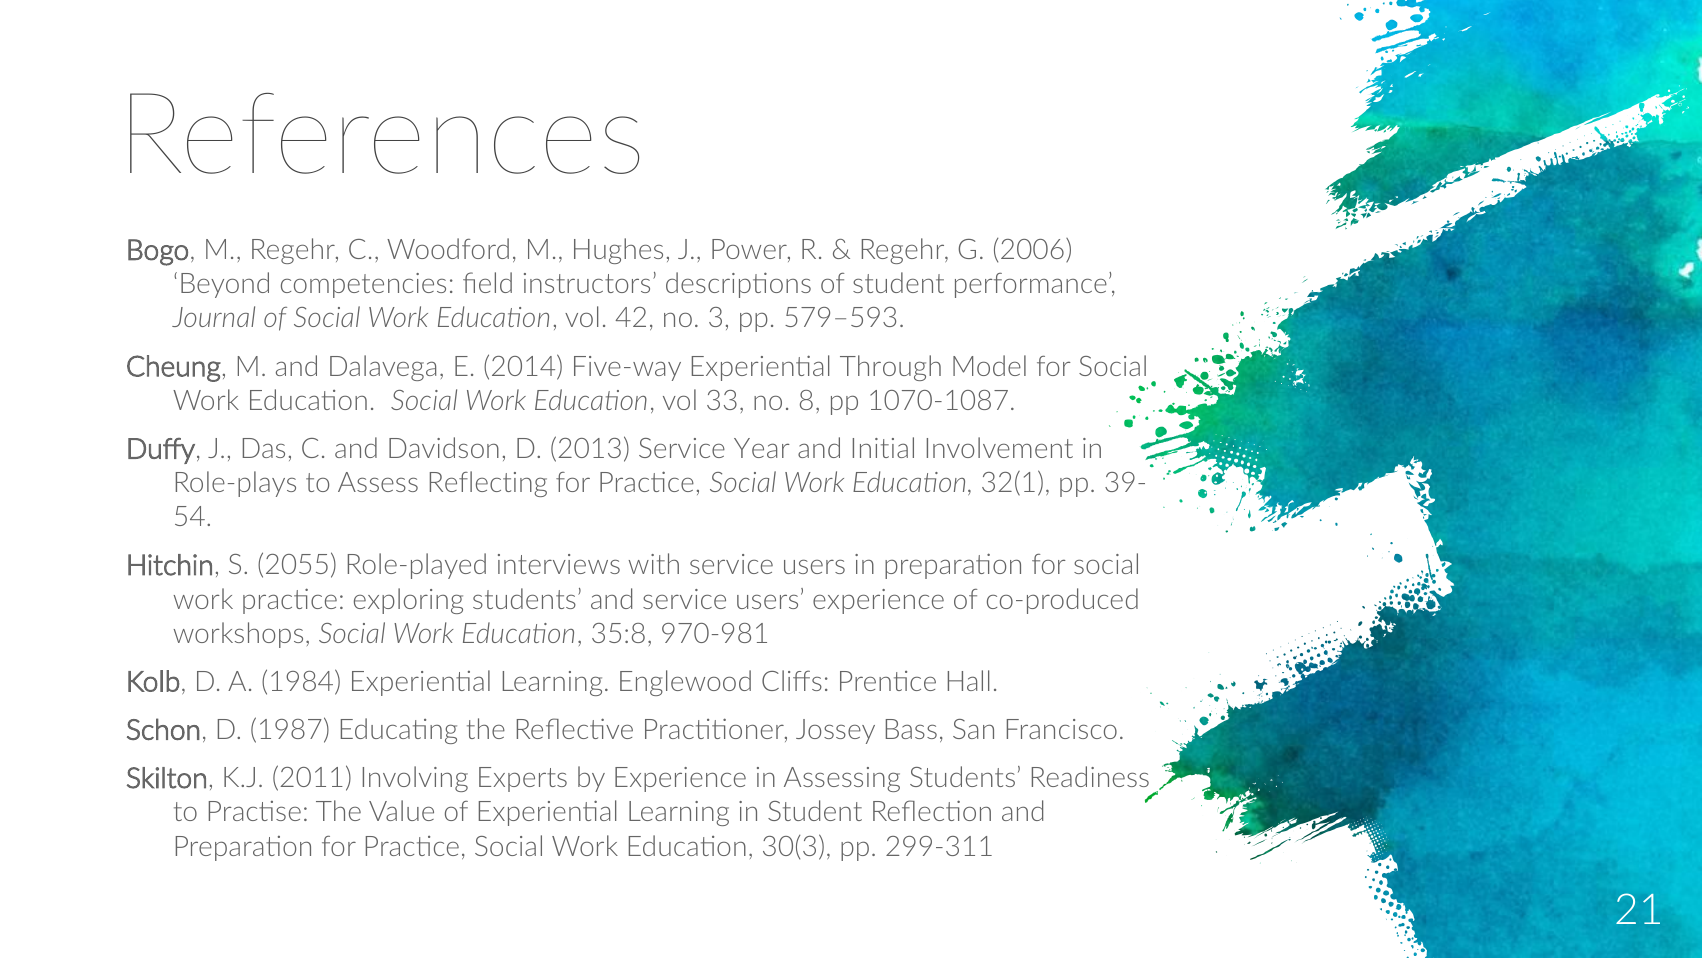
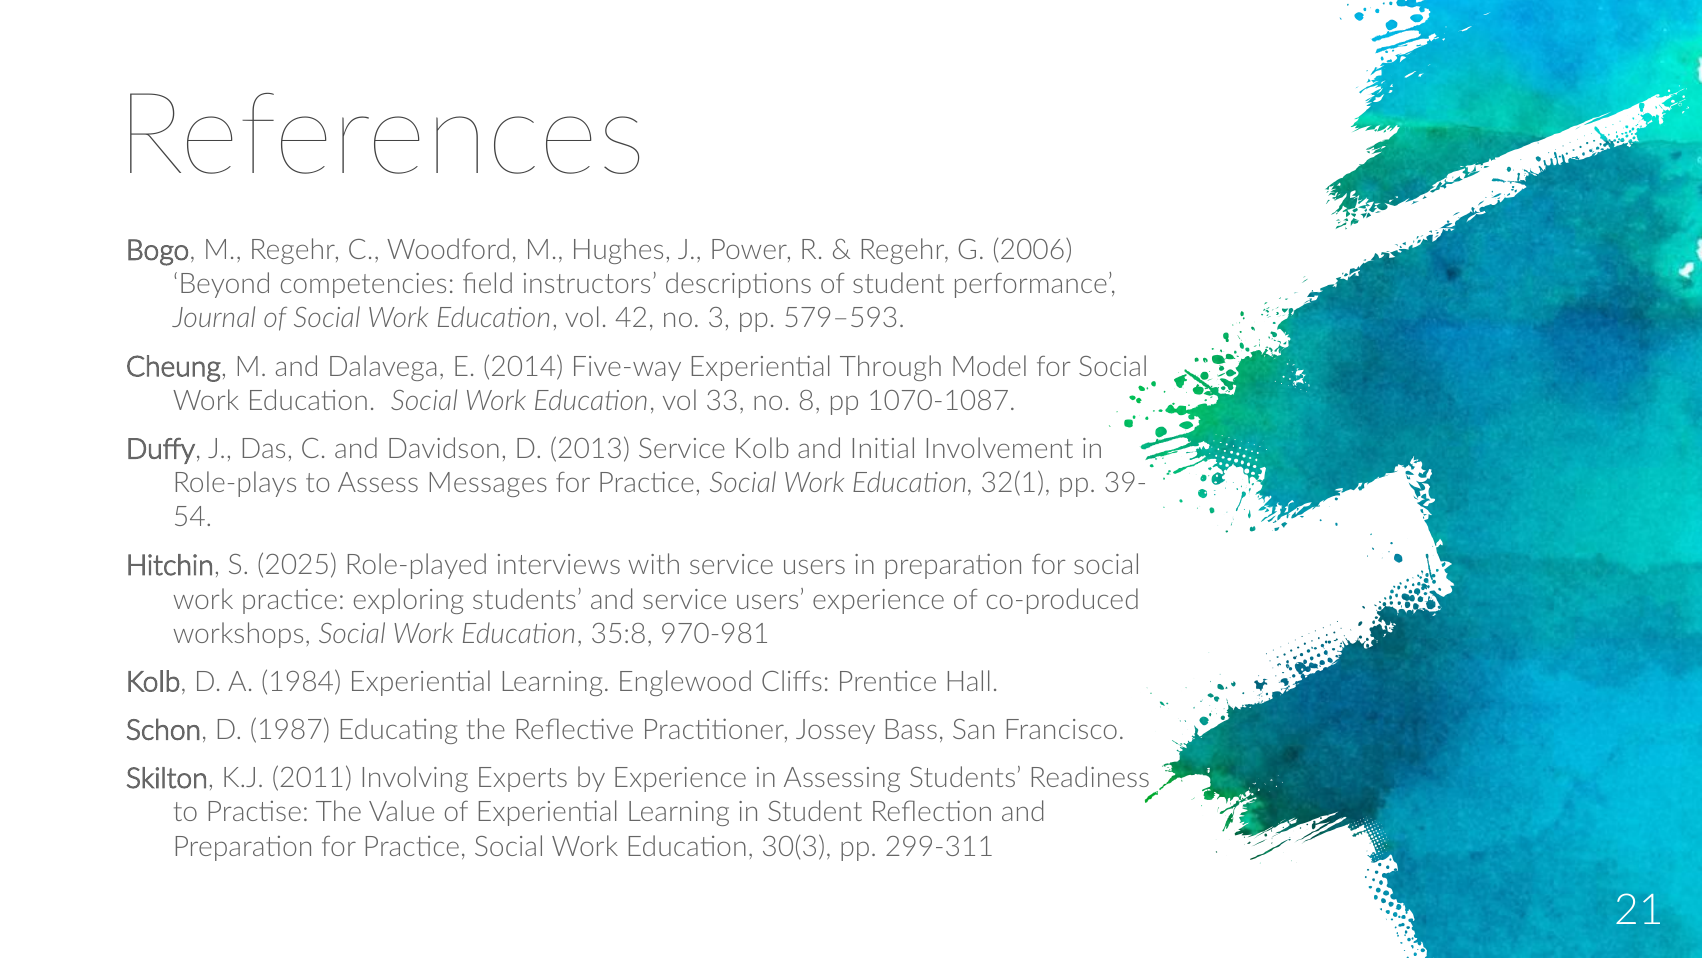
Service Year: Year -> Kolb
Reflecting: Reflecting -> Messages
2055: 2055 -> 2025
